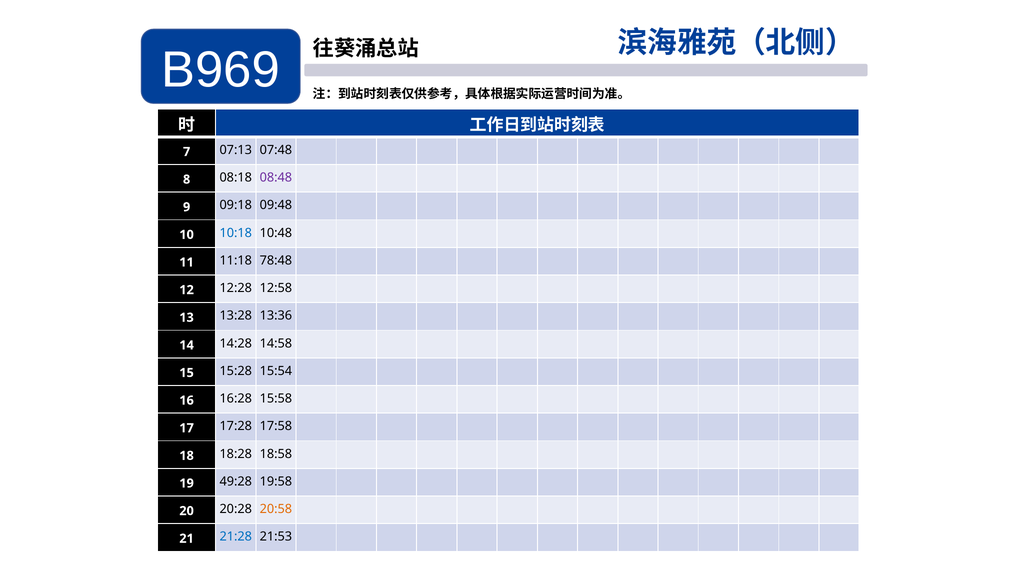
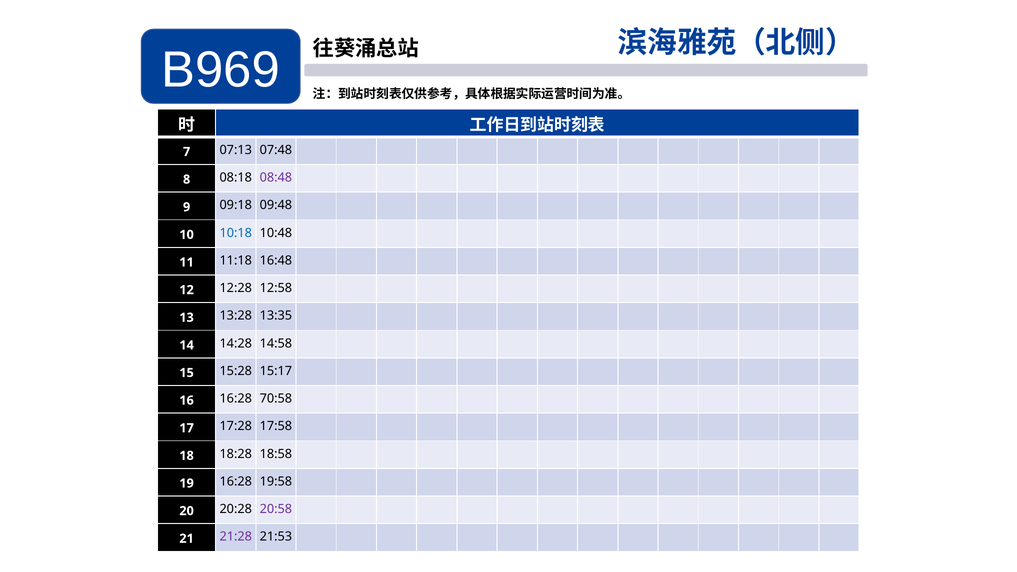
78:48: 78:48 -> 16:48
13:36: 13:36 -> 13:35
15:54: 15:54 -> 15:17
15:58: 15:58 -> 70:58
19 49:28: 49:28 -> 16:28
20:58 colour: orange -> purple
21:28 colour: blue -> purple
